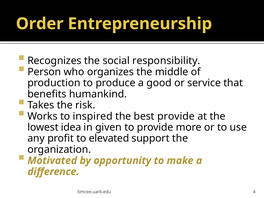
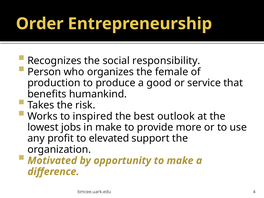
middle: middle -> female
best provide: provide -> outlook
idea: idea -> jobs
in given: given -> make
